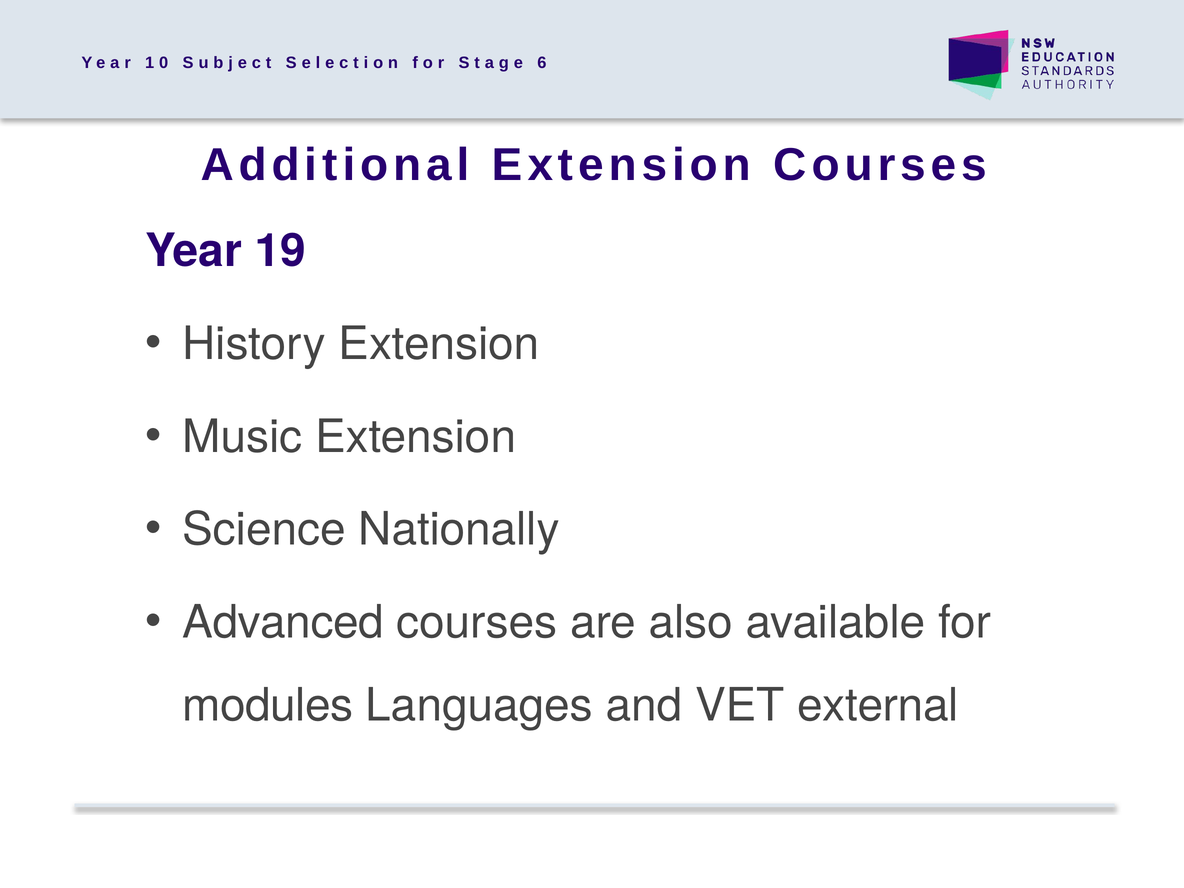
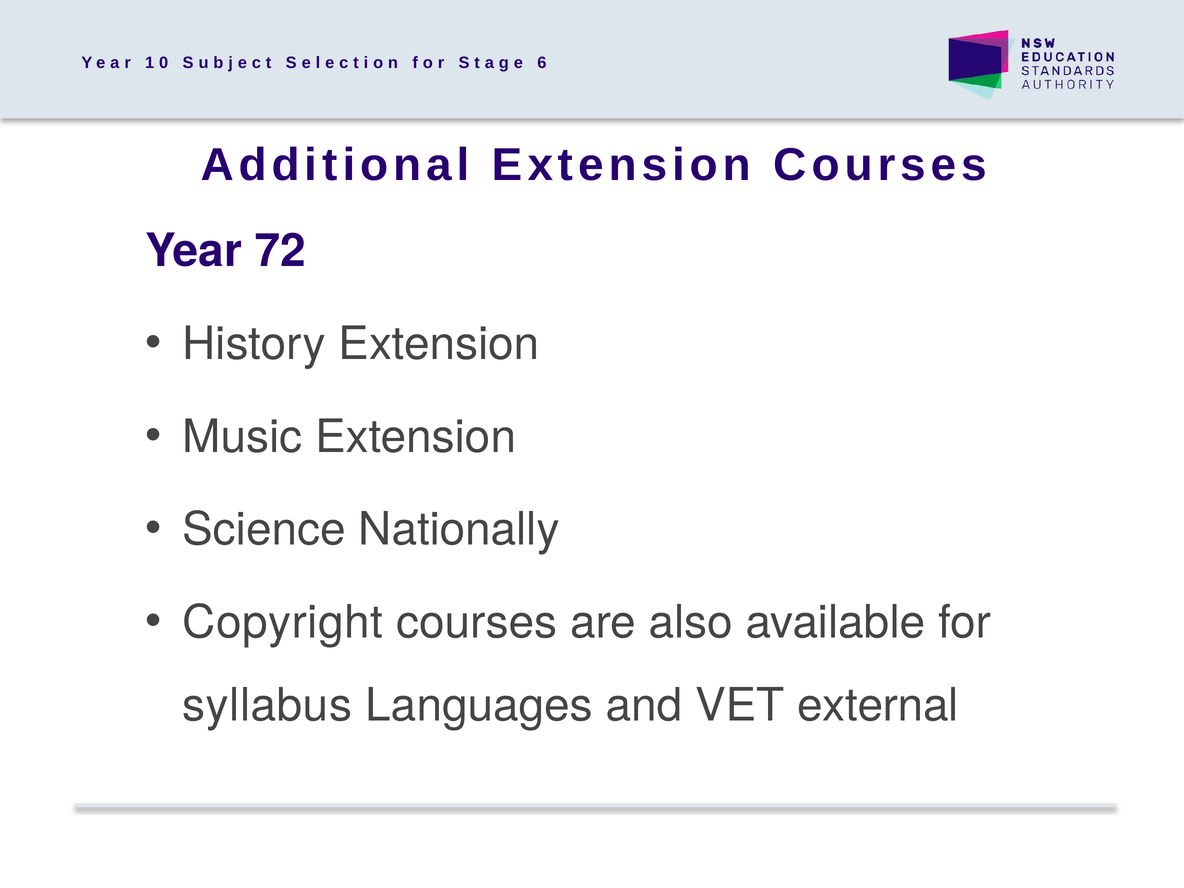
19: 19 -> 72
Advanced: Advanced -> Copyright
modules: modules -> syllabus
